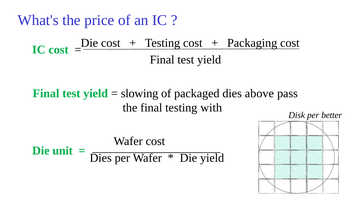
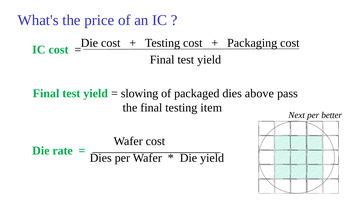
with: with -> item
Disk: Disk -> Next
unit: unit -> rate
